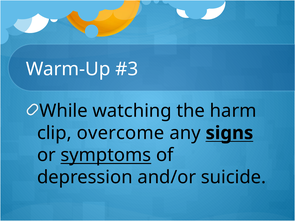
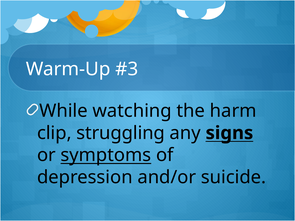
overcome: overcome -> struggling
